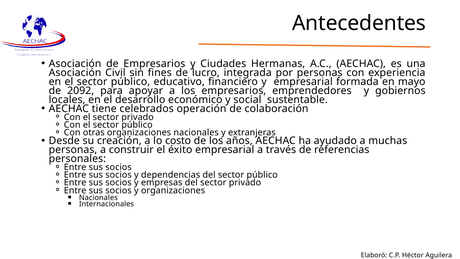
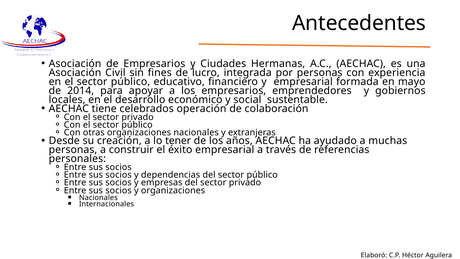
2092: 2092 -> 2014
costo: costo -> tener
